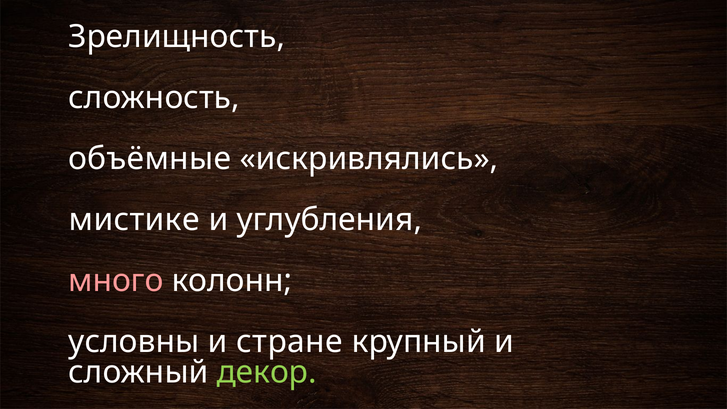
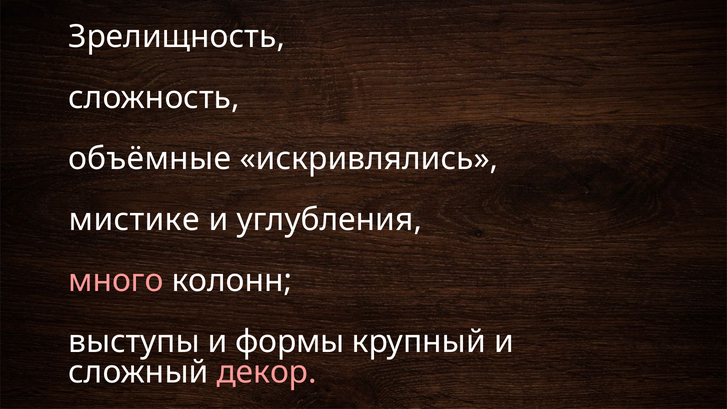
условны: условны -> выступы
стране: стране -> формы
декор colour: light green -> pink
